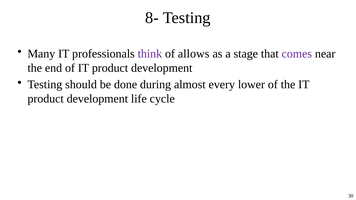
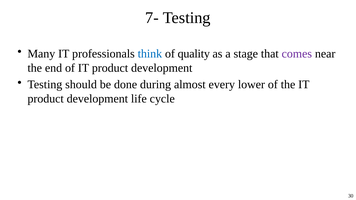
8-: 8- -> 7-
think colour: purple -> blue
allows: allows -> quality
